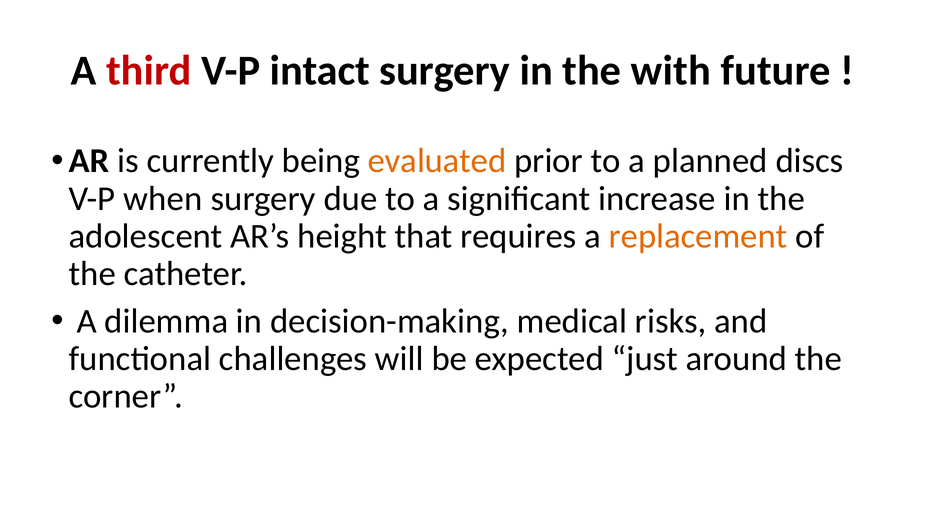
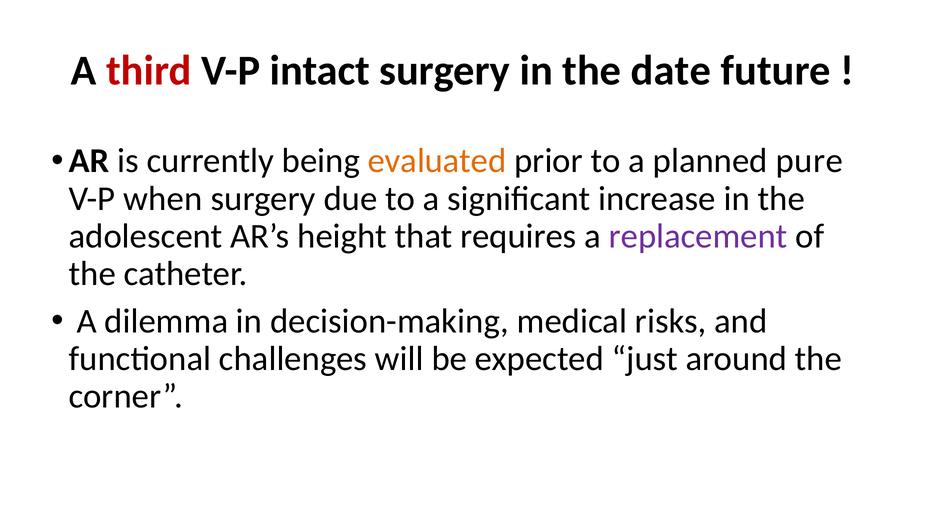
with: with -> date
discs: discs -> pure
replacement colour: orange -> purple
